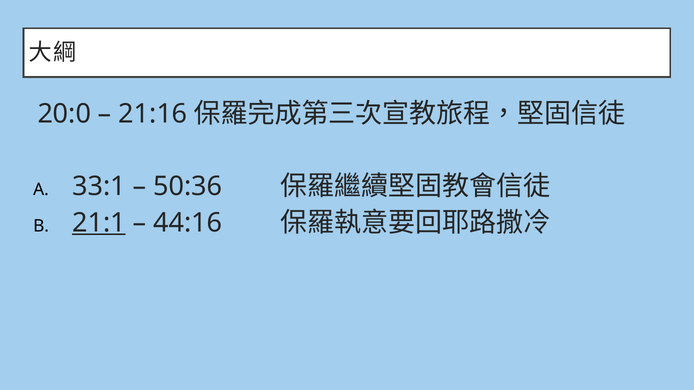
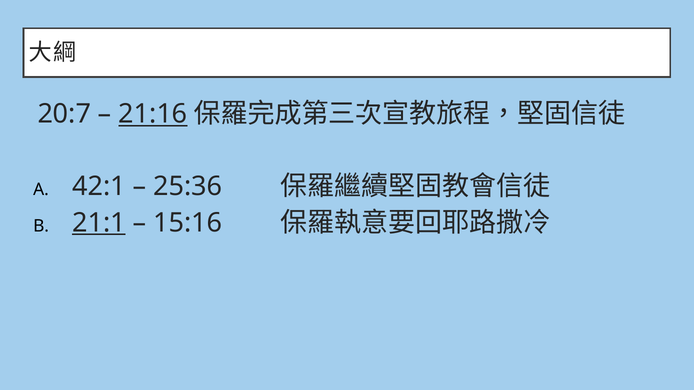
20:0: 20:0 -> 20:7
21:16 underline: none -> present
33:1: 33:1 -> 42:1
50:36: 50:36 -> 25:36
44:16: 44:16 -> 15:16
